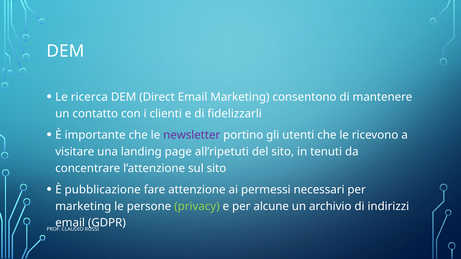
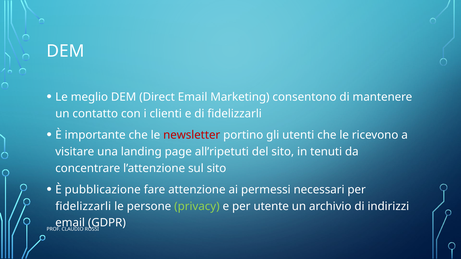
ricerca: ricerca -> meglio
newsletter colour: purple -> red
marketing at (83, 206): marketing -> fidelizzarli
alcune: alcune -> utente
